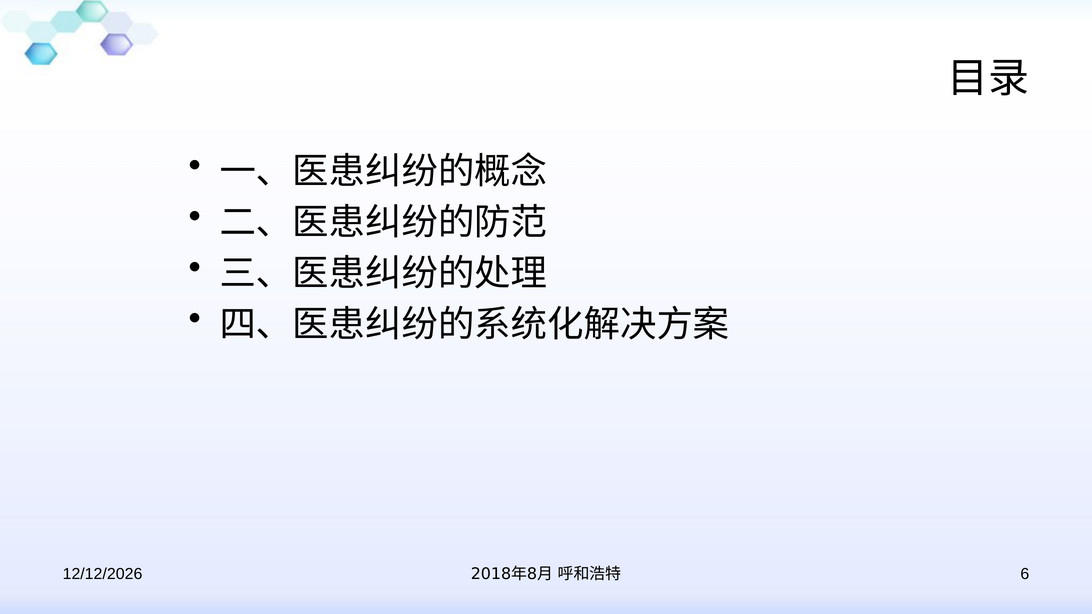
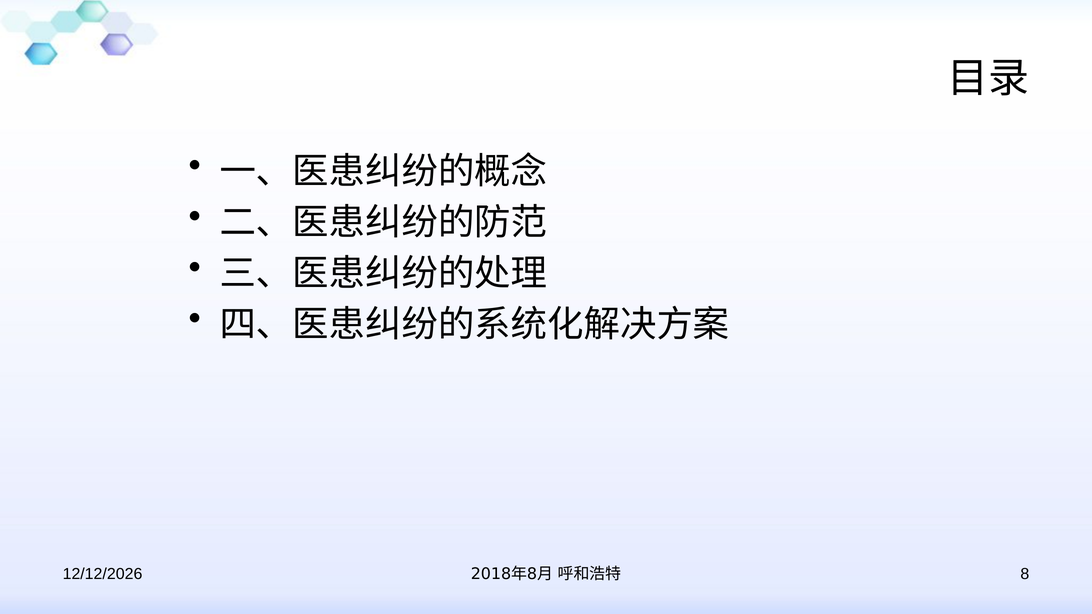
6 at (1025, 574): 6 -> 8
